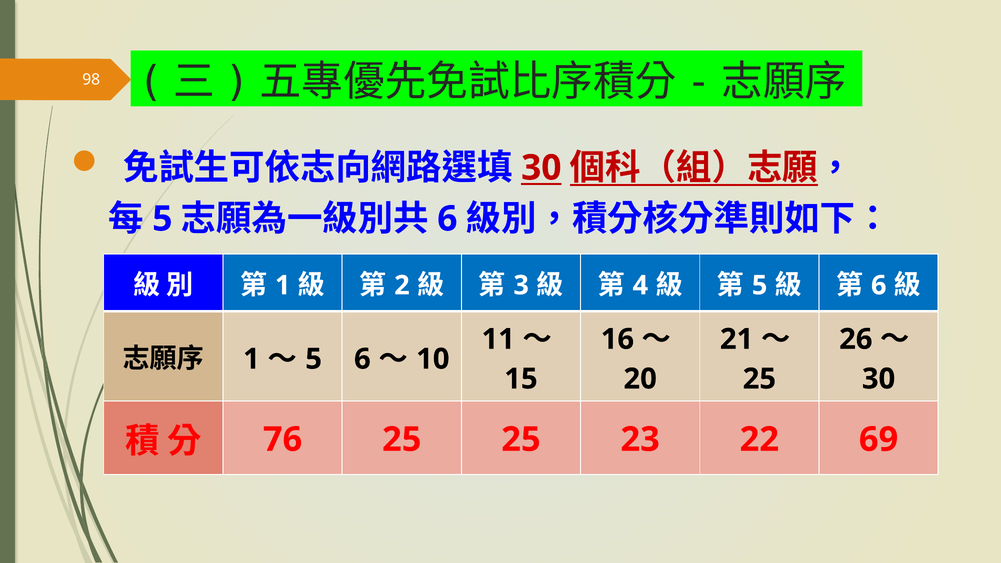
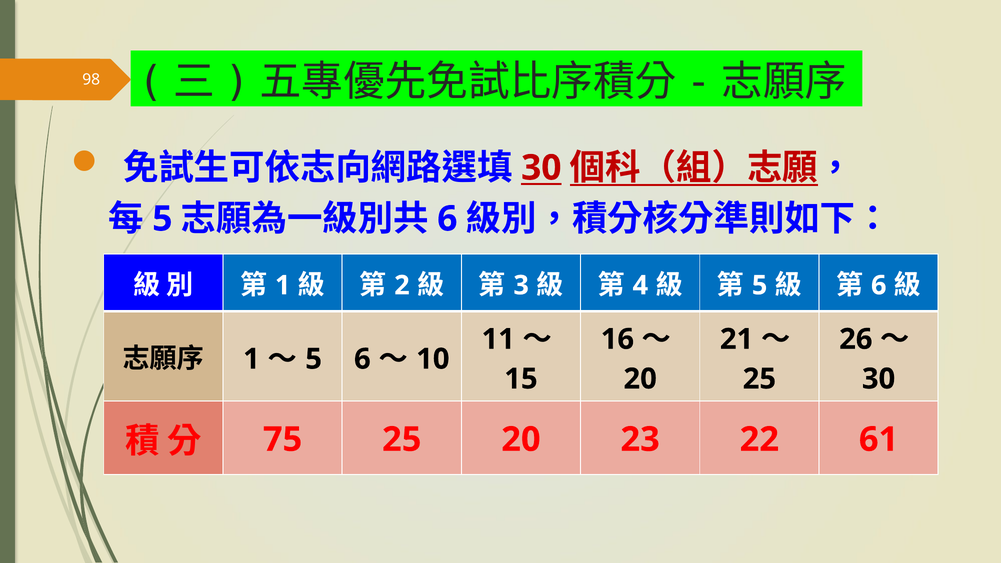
76: 76 -> 75
25 25: 25 -> 20
69: 69 -> 61
